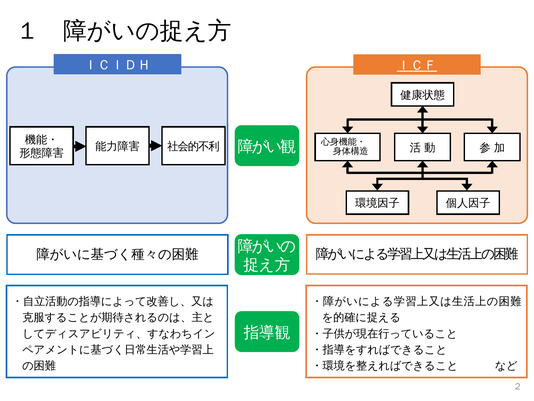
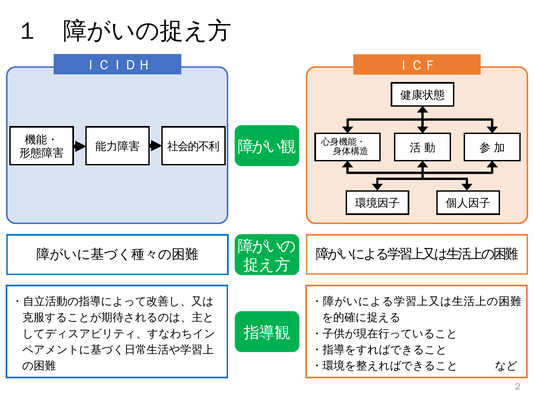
ＩＣＦ underline: present -> none
